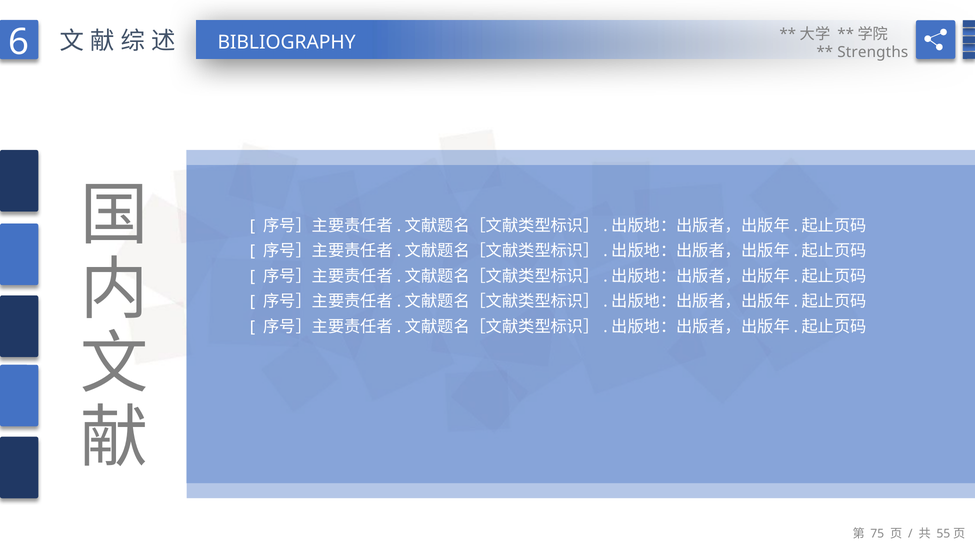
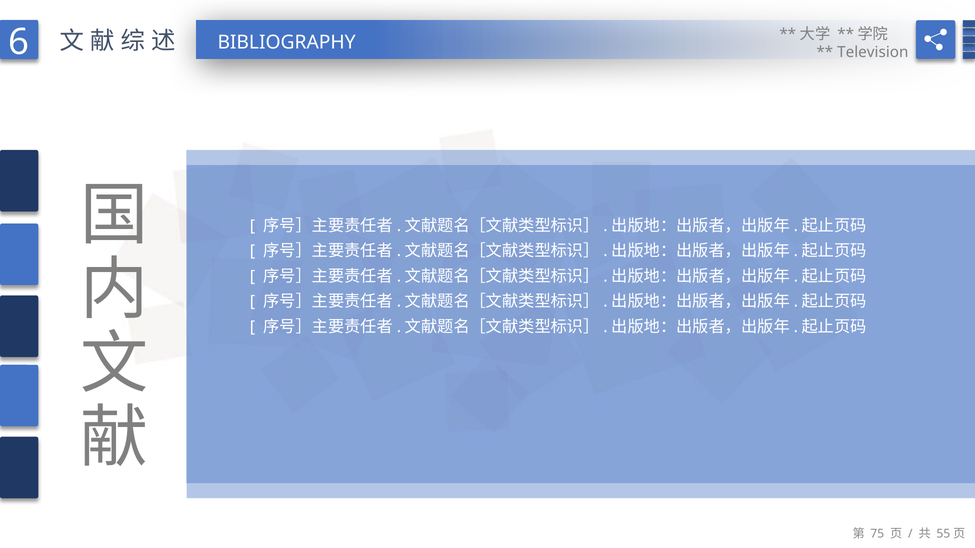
Strengths: Strengths -> Television
